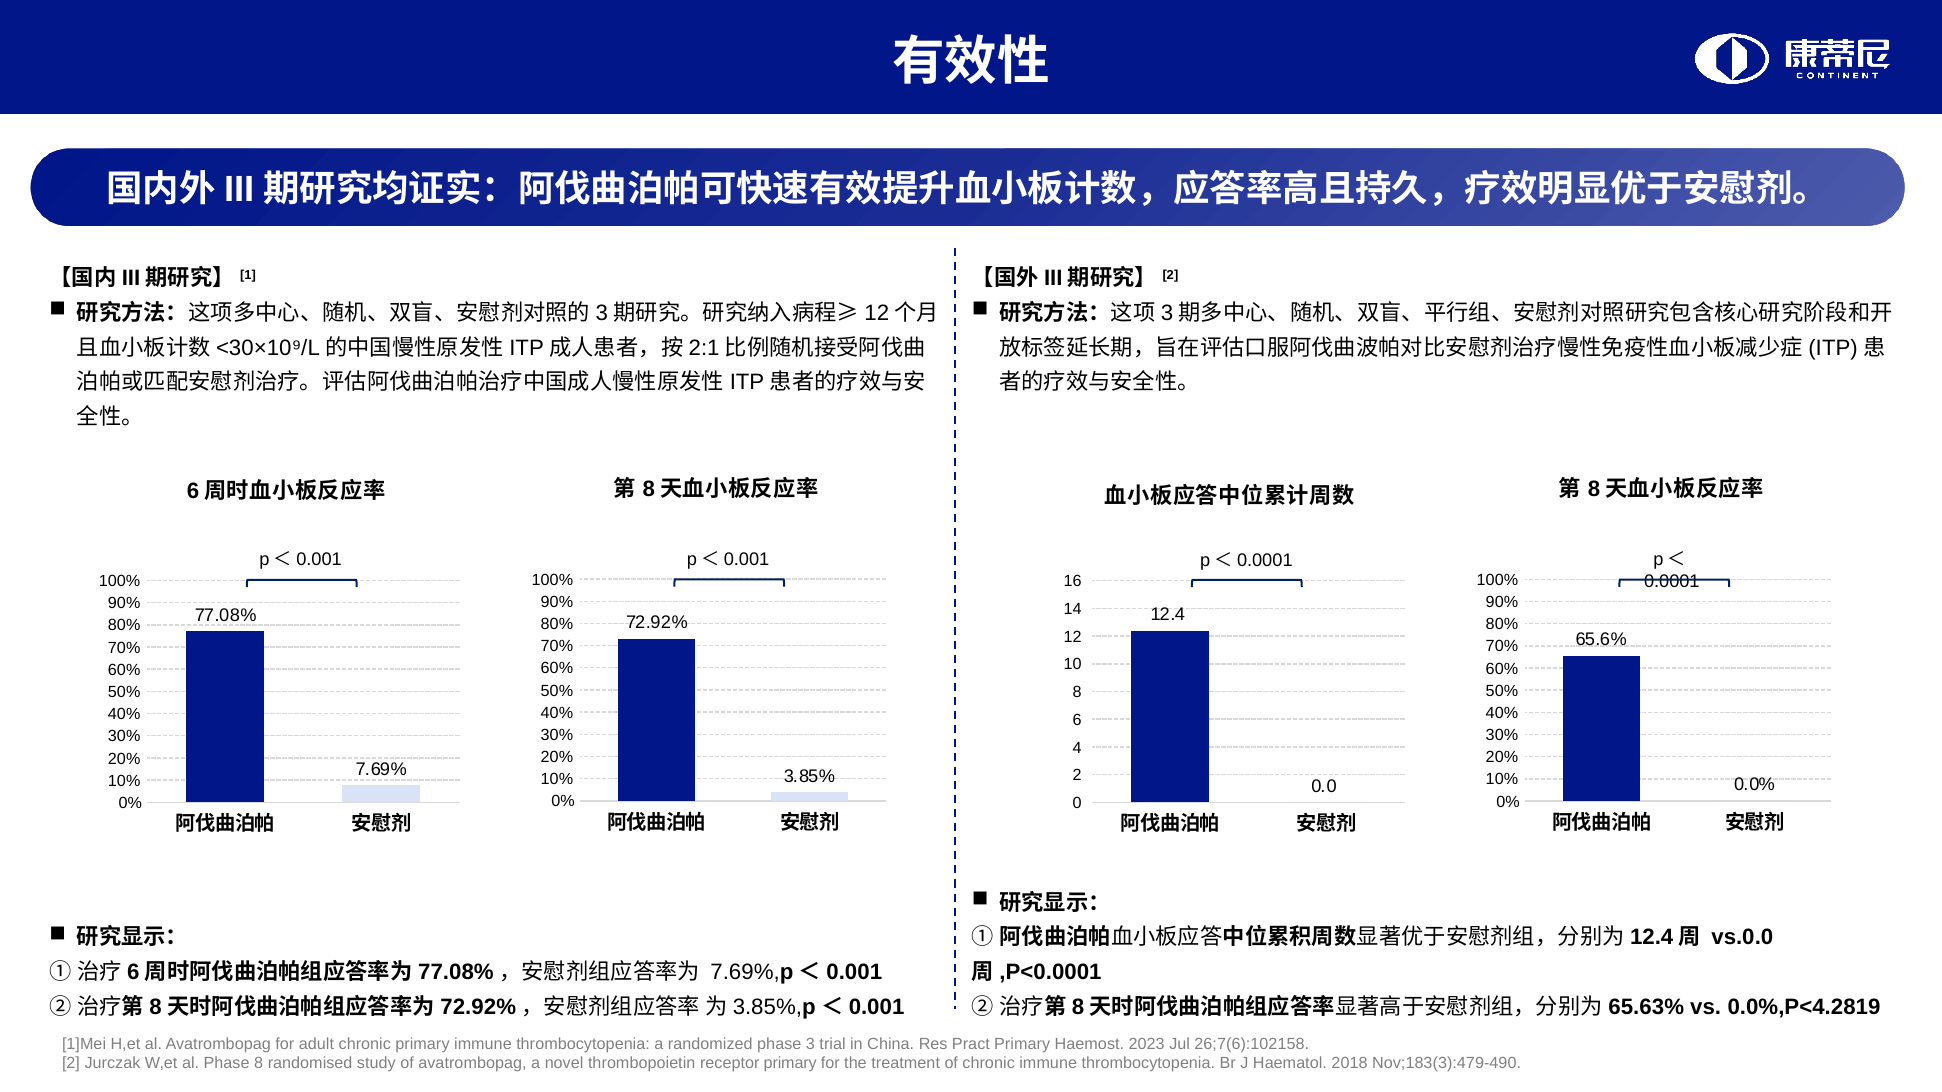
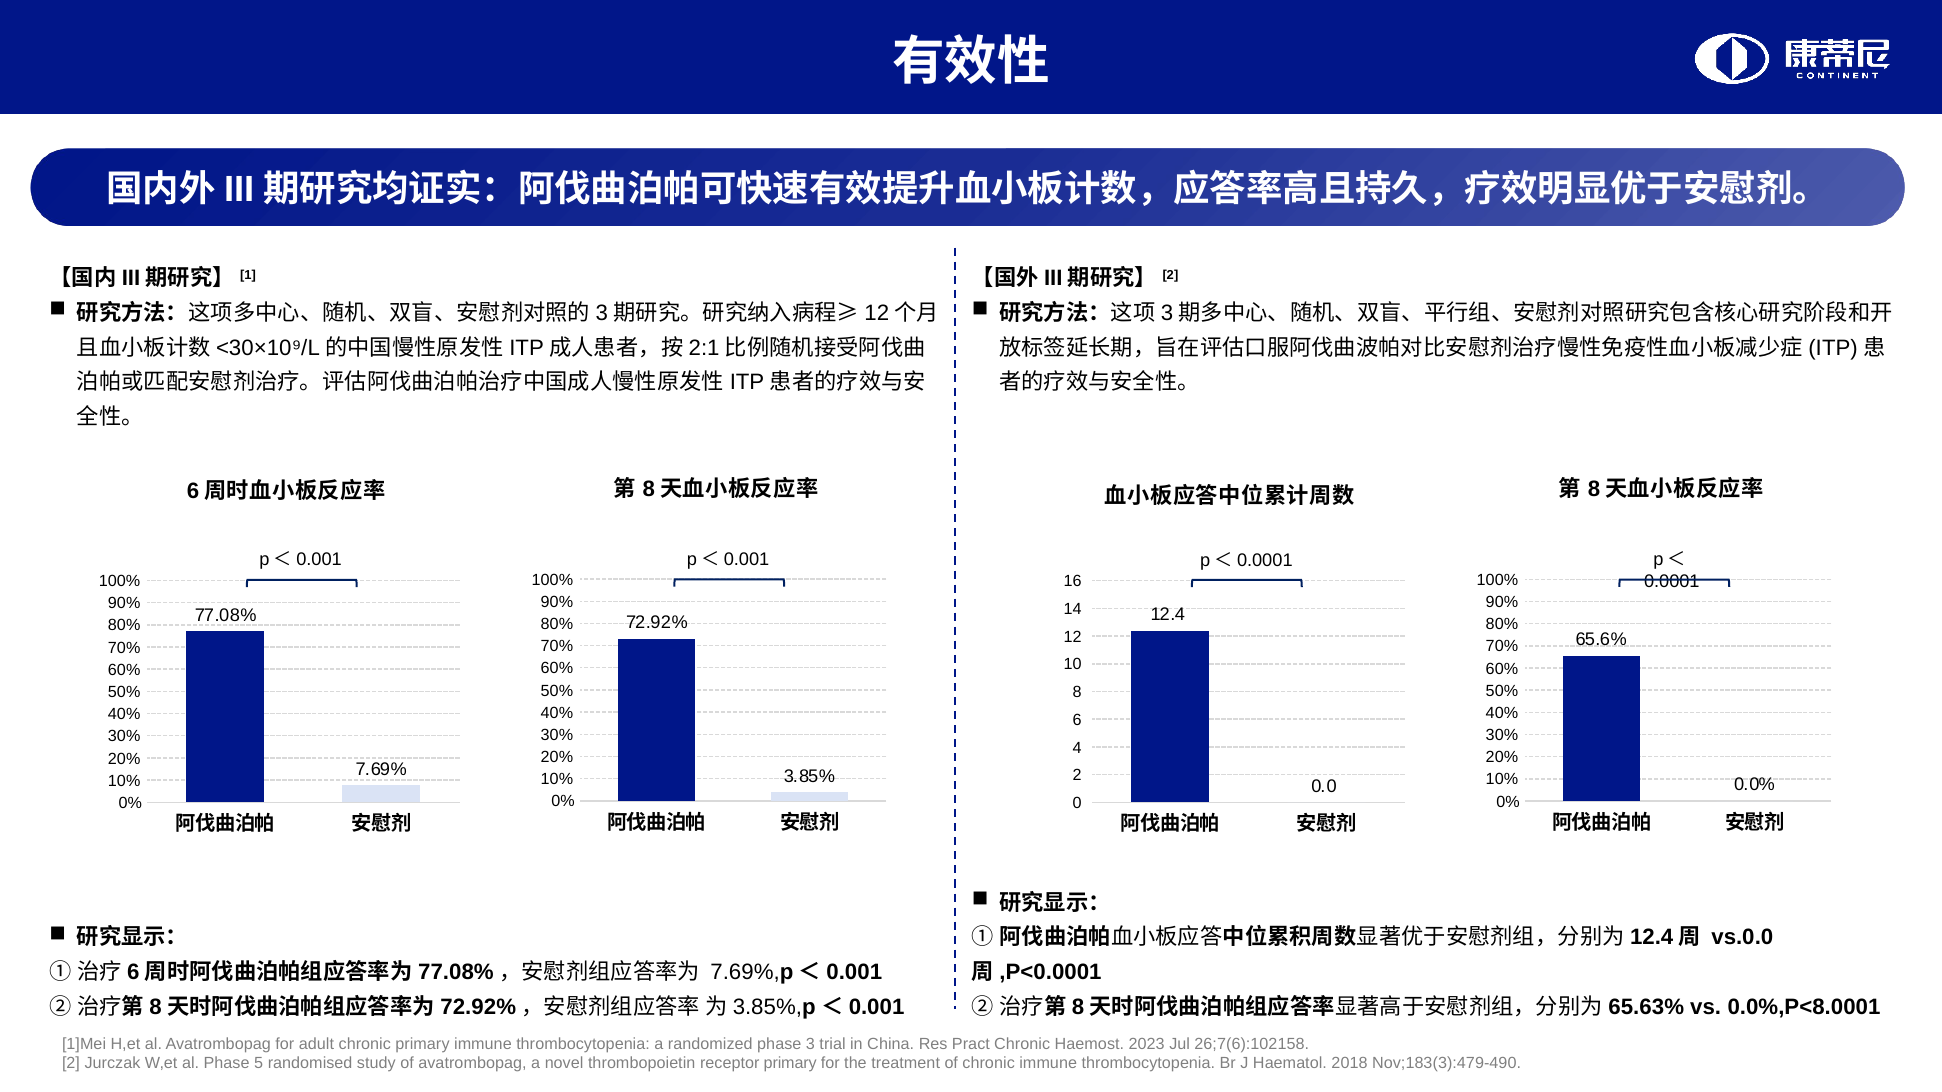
0.0%,P<4.2819: 0.0%,P<4.2819 -> 0.0%,P<8.0001
Pract Primary: Primary -> Chronic
Phase 8: 8 -> 5
